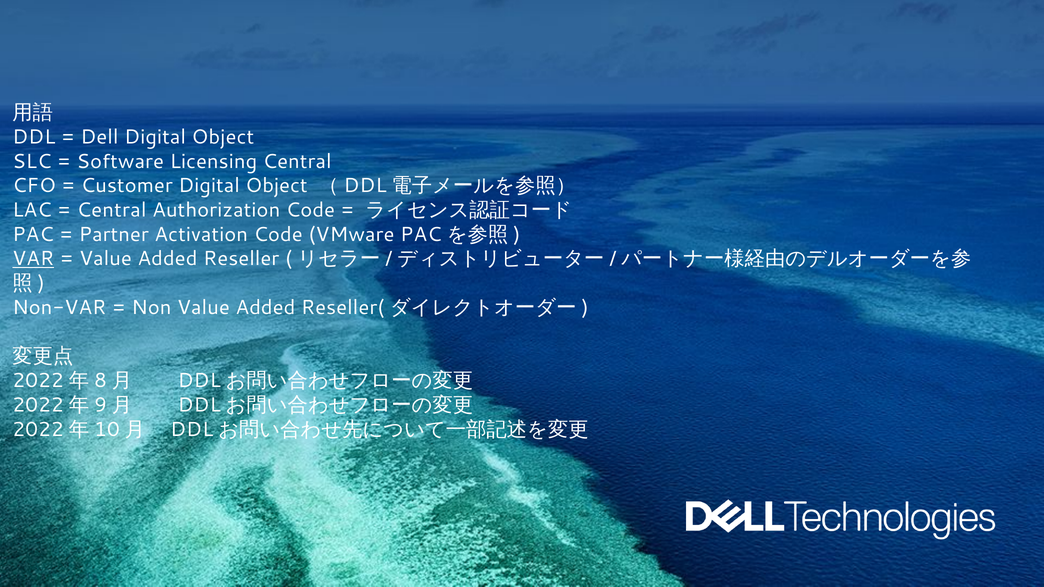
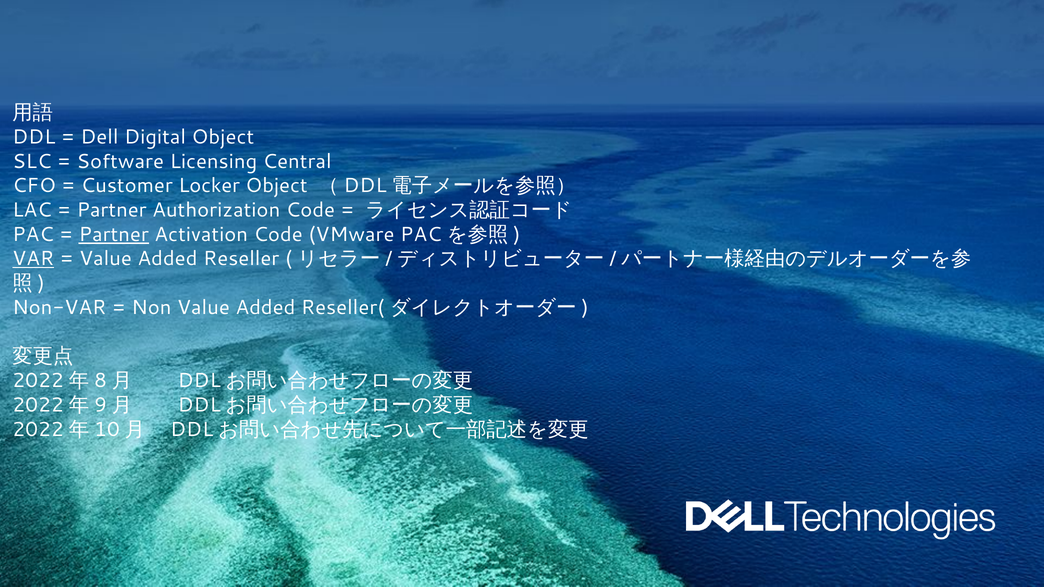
Customer Digital: Digital -> Locker
Central at (112, 210): Central -> Partner
Partner at (114, 235) underline: none -> present
